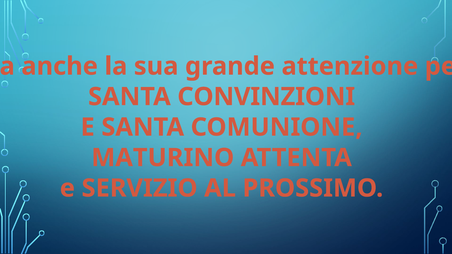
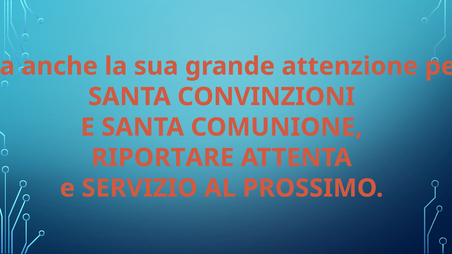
MATURINO: MATURINO -> RIPORTARE
